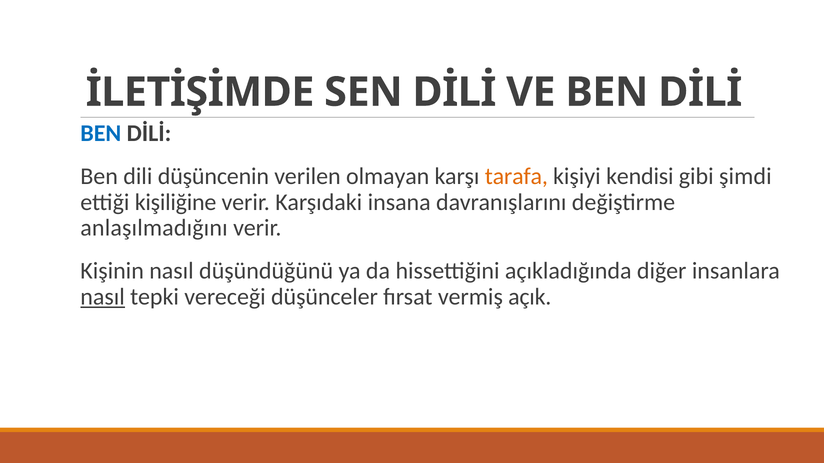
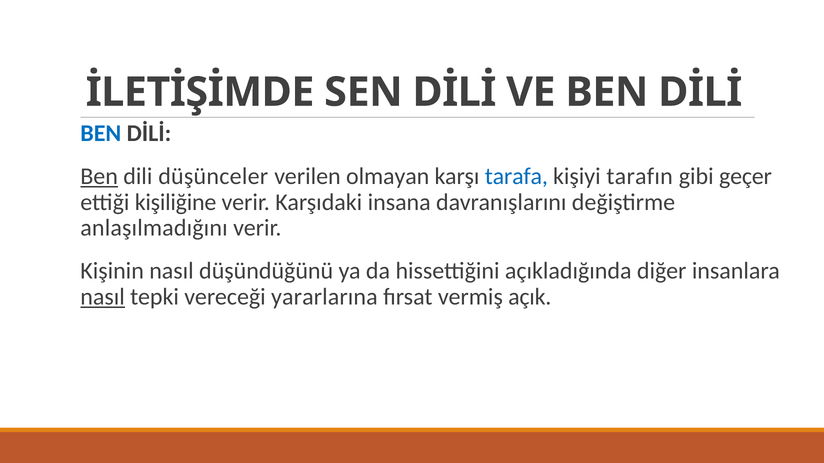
Ben at (99, 176) underline: none -> present
düşüncenin: düşüncenin -> düşünceler
tarafa colour: orange -> blue
kendisi: kendisi -> tarafın
şimdi: şimdi -> geçer
düşünceler: düşünceler -> yararlarına
